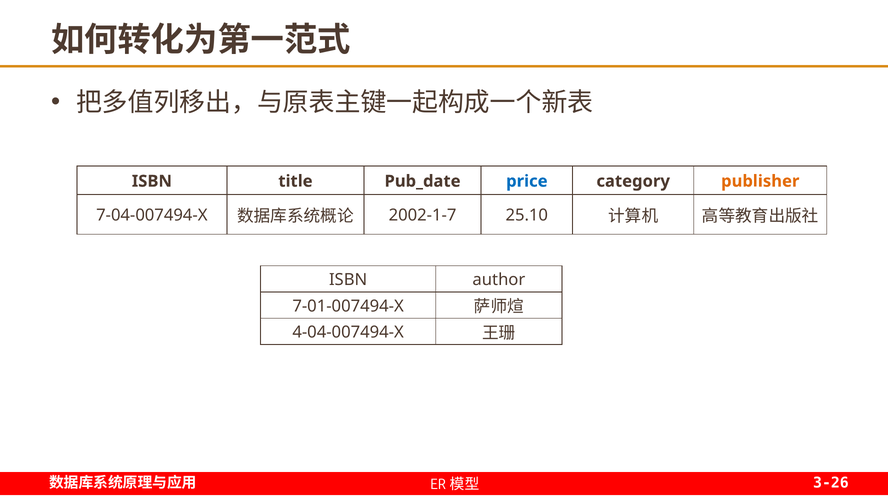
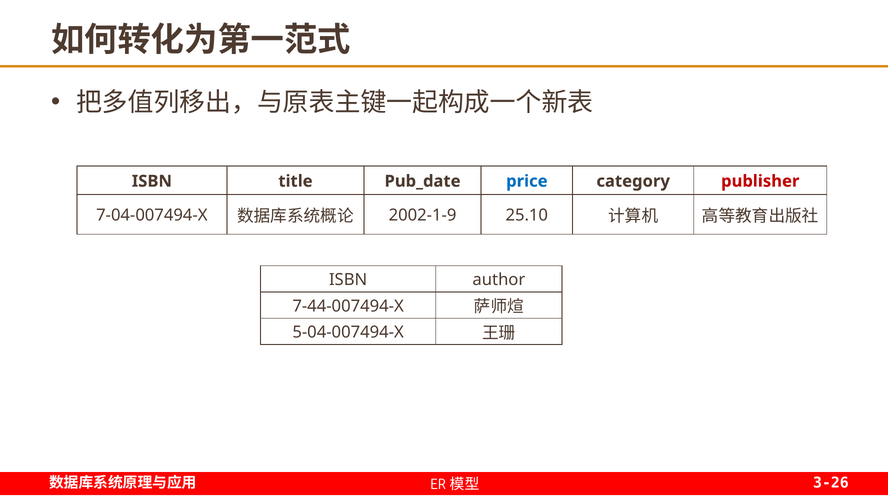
publisher colour: orange -> red
2002-1-7: 2002-1-7 -> 2002-1-9
7-01-007494-X: 7-01-007494-X -> 7-44-007494-X
4-04-007494-X: 4-04-007494-X -> 5-04-007494-X
